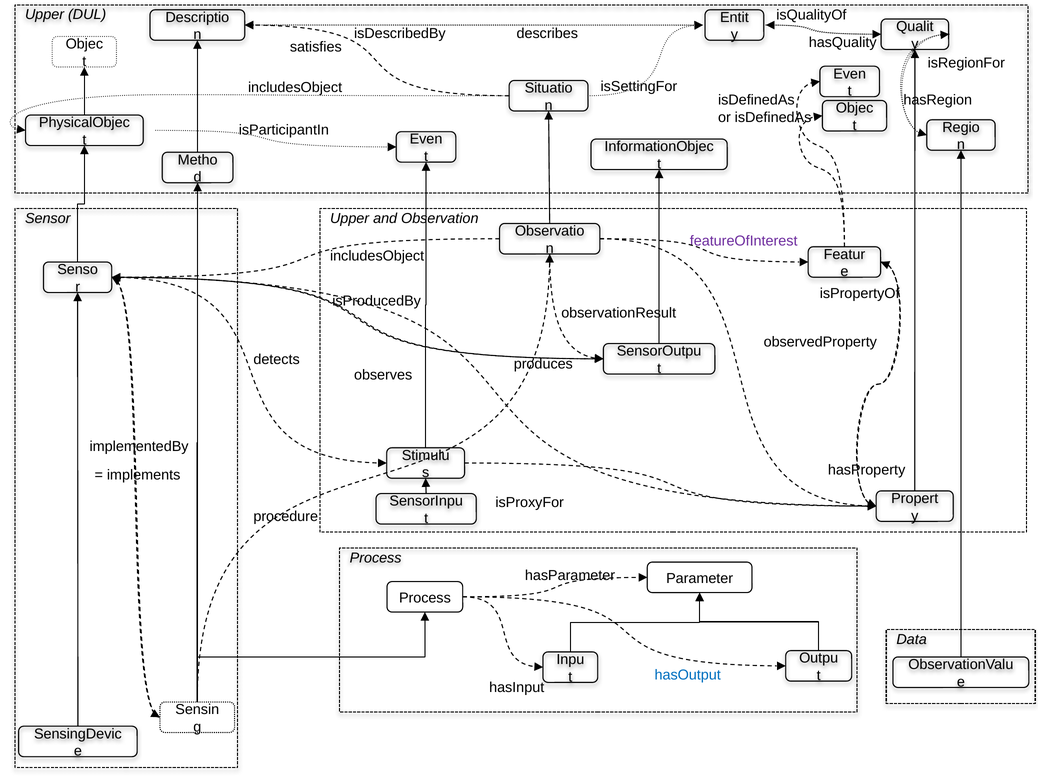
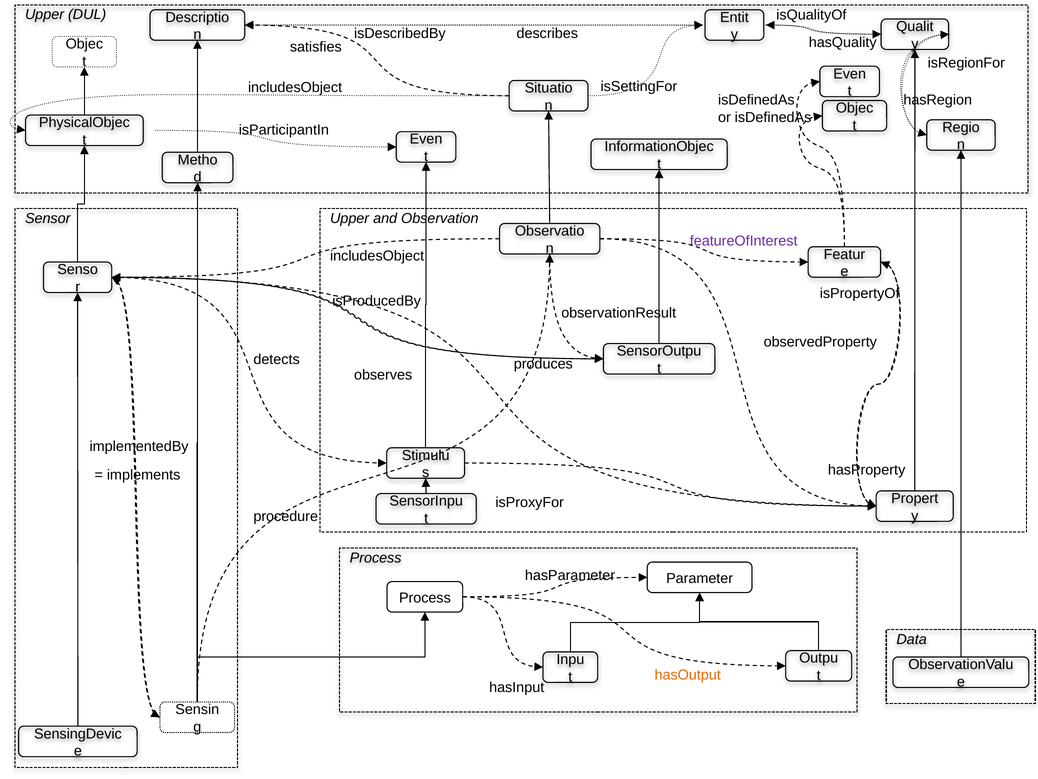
hasOutput colour: blue -> orange
